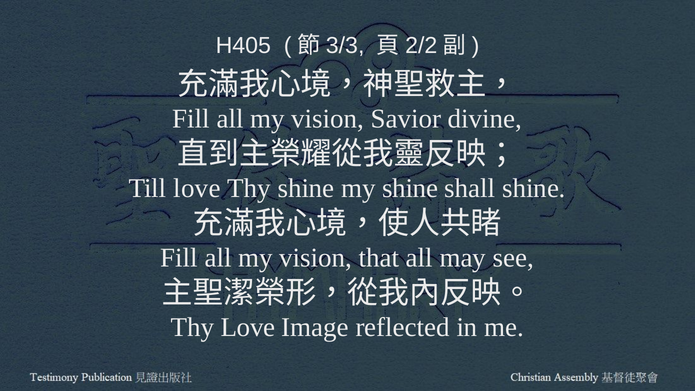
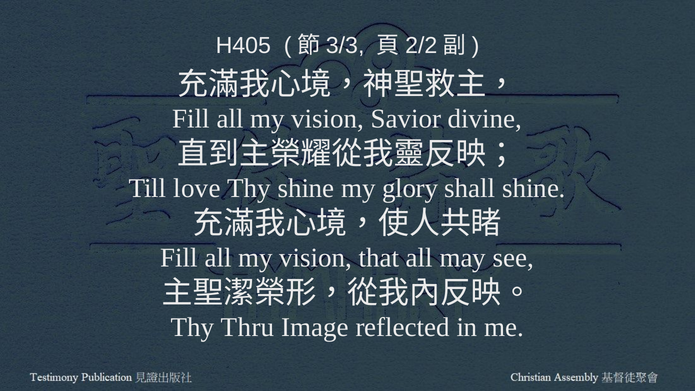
my shine: shine -> glory
Thy Love: Love -> Thru
